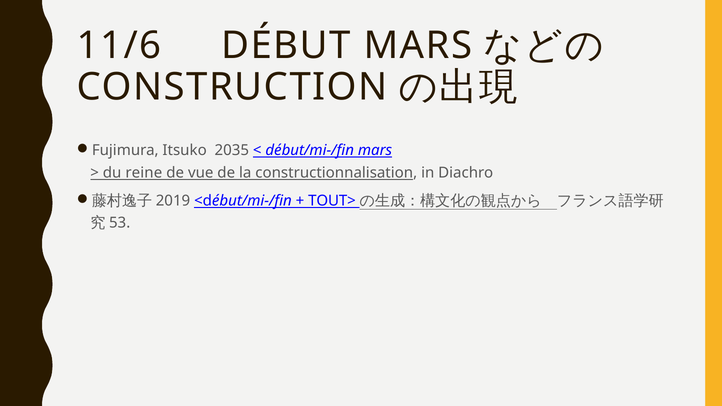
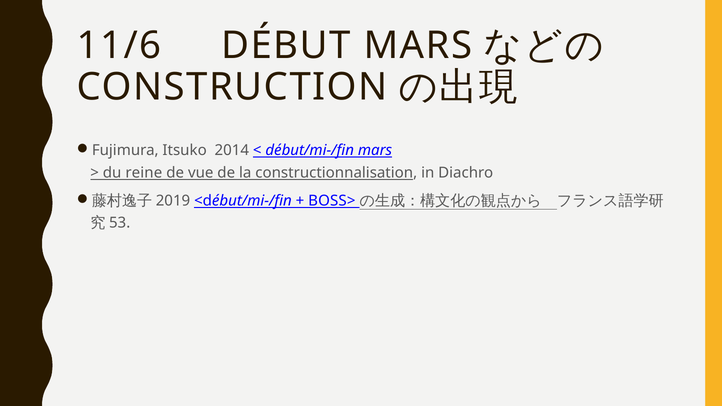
2035: 2035 -> 2014
TOUT>: TOUT> -> BOSS>
